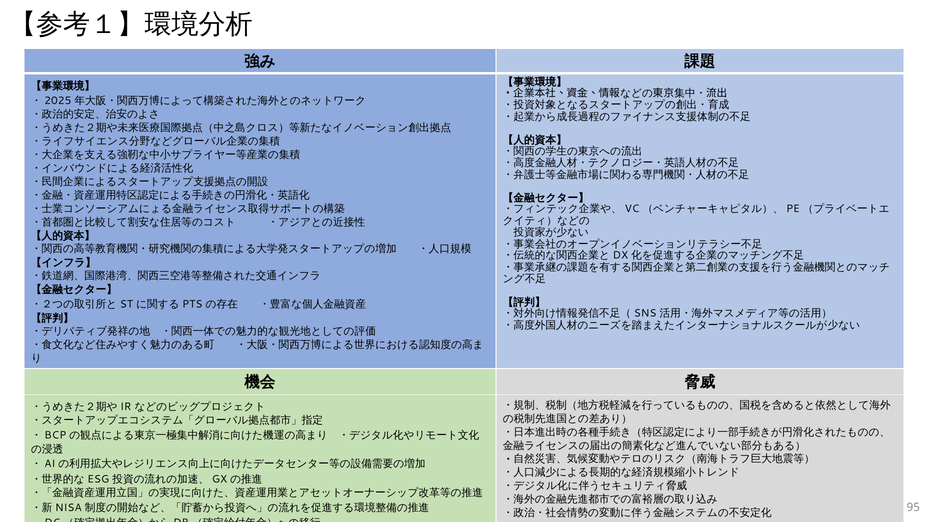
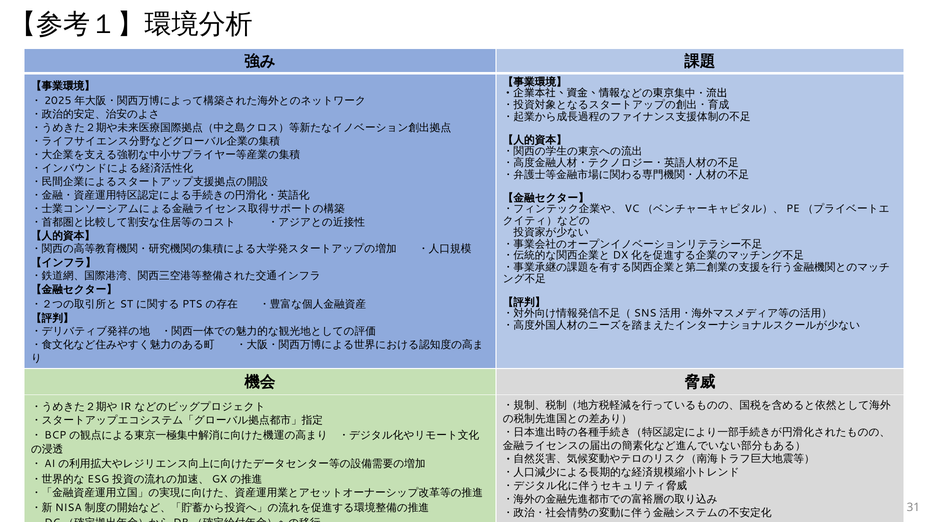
95: 95 -> 31
